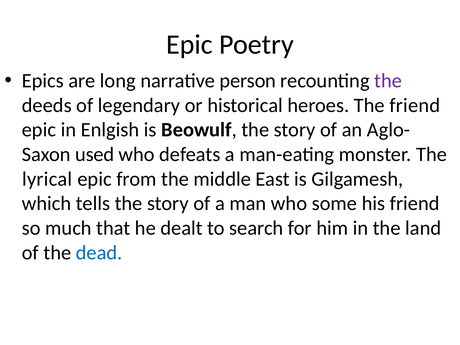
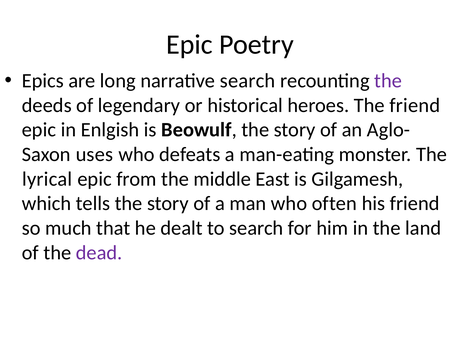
narrative person: person -> search
used: used -> uses
some: some -> often
dead colour: blue -> purple
